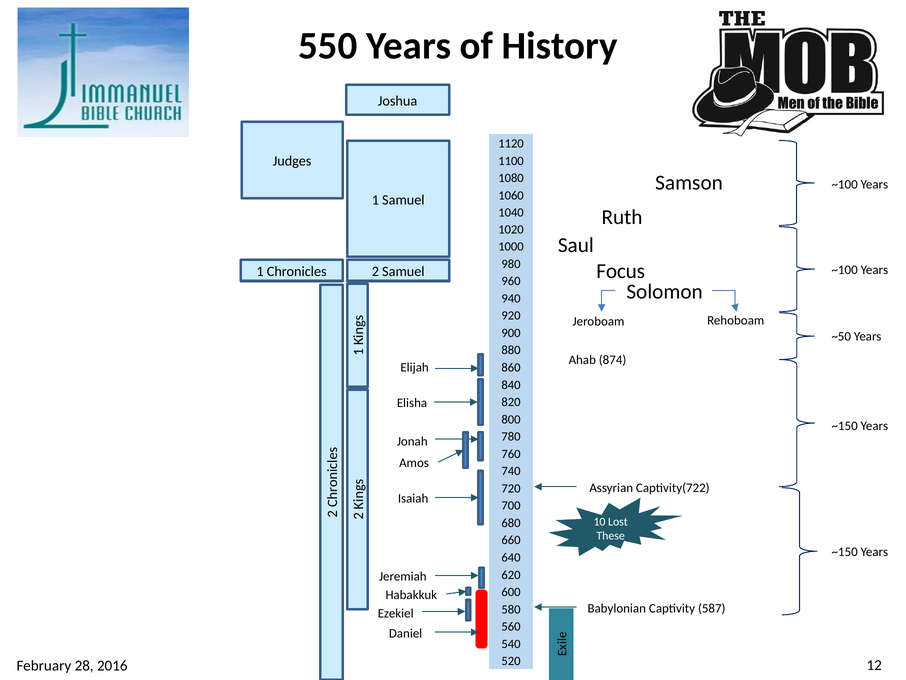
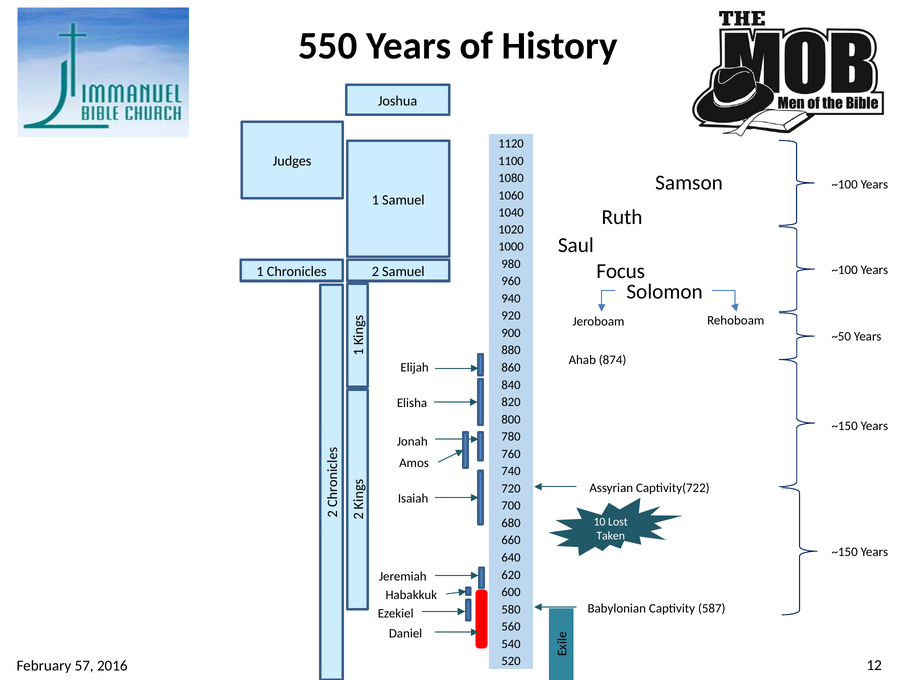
These: These -> Taken
28: 28 -> 57
